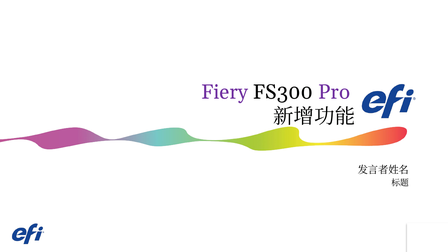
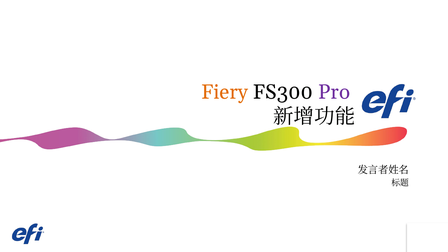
Fiery colour: purple -> orange
